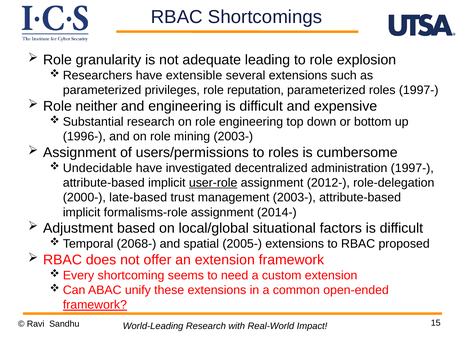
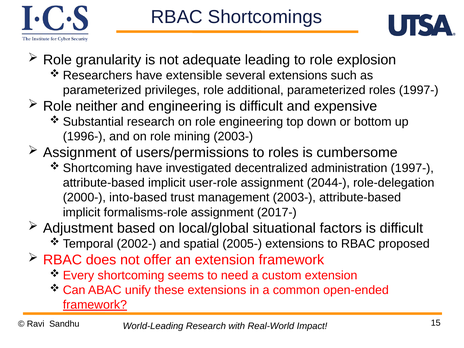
reputation: reputation -> additional
Undecidable at (98, 168): Undecidable -> Shortcoming
user-role underline: present -> none
2012-: 2012- -> 2044-
late-based: late-based -> into-based
2014-: 2014- -> 2017-
2068-: 2068- -> 2002-
